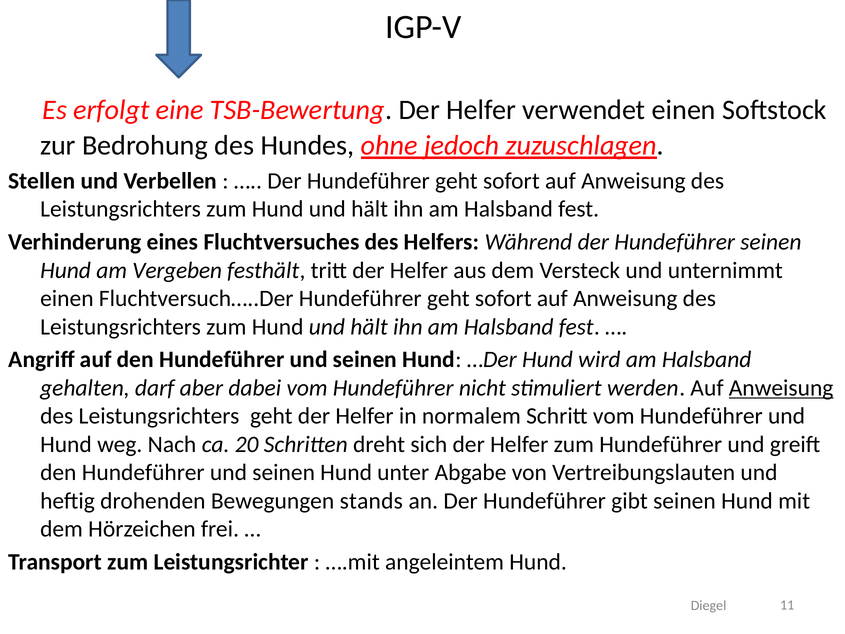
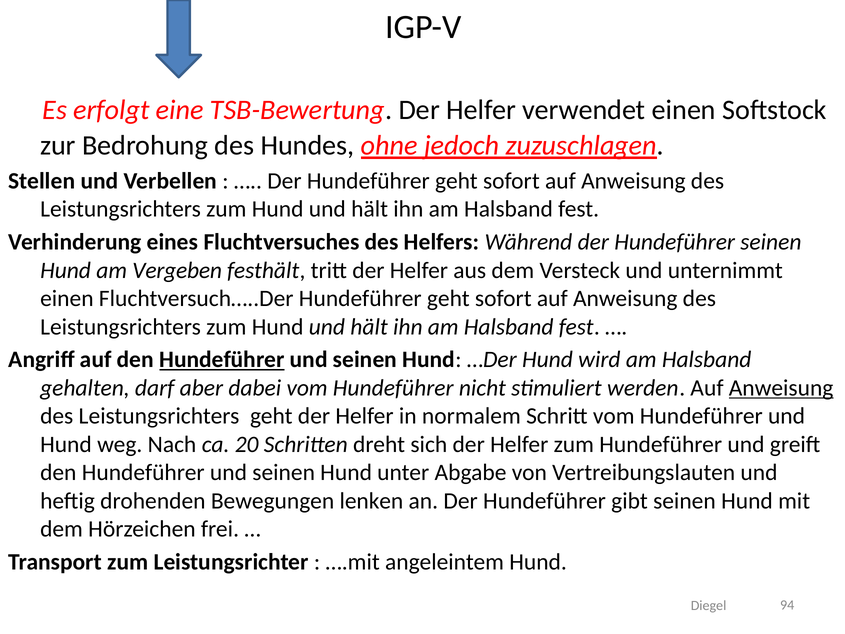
Hundeführer at (222, 360) underline: none -> present
stands: stands -> lenken
11: 11 -> 94
